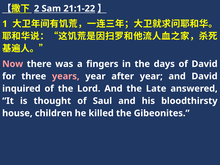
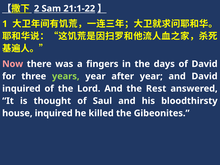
years colour: pink -> light green
Late: Late -> Rest
house children: children -> inquired
